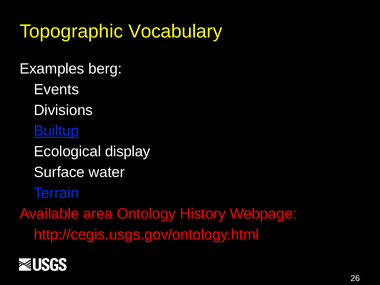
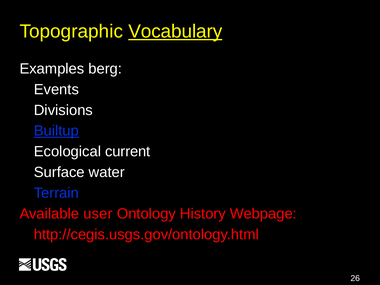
Vocabulary underline: none -> present
display: display -> current
area: area -> user
